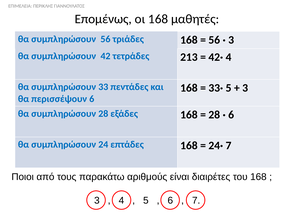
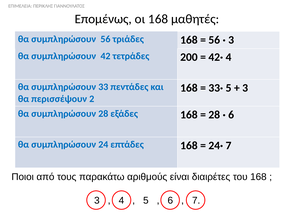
213: 213 -> 200
περισσέψουν 6: 6 -> 2
